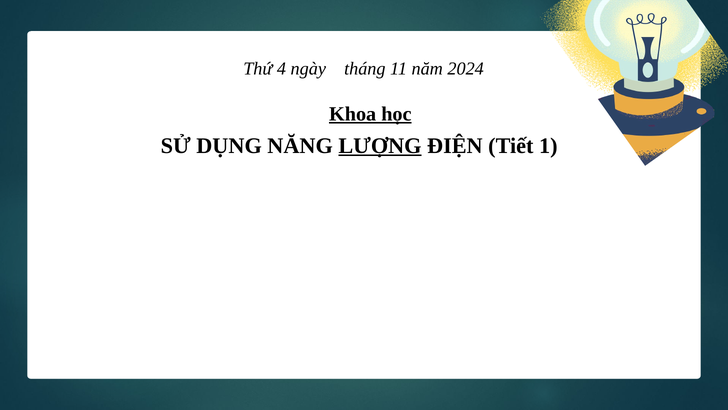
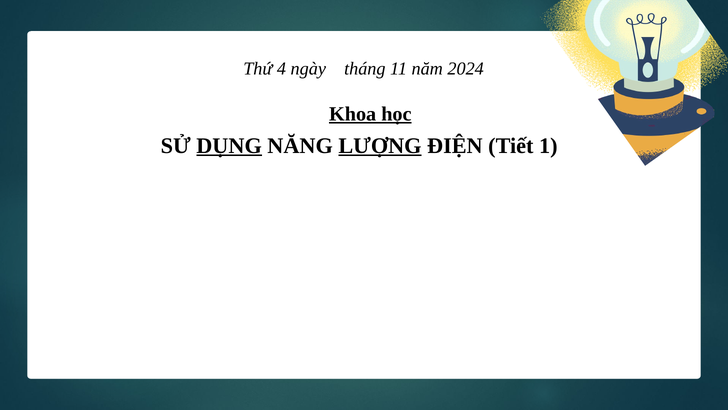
DỤNG underline: none -> present
